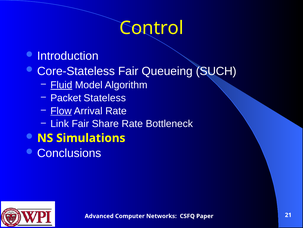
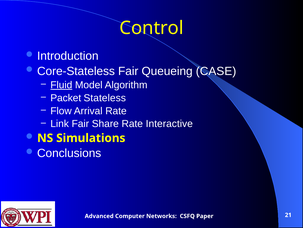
SUCH: SUCH -> CASE
Flow underline: present -> none
Bottleneck: Bottleneck -> Interactive
